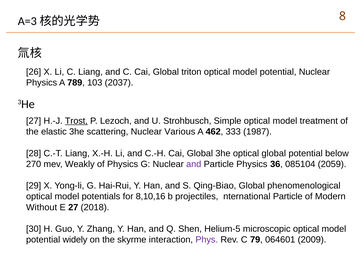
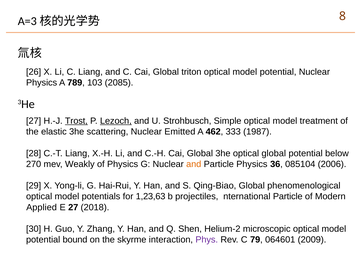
2037: 2037 -> 2085
Lezoch underline: none -> present
Various: Various -> Emitted
and at (194, 165) colour: purple -> orange
2059: 2059 -> 2006
8,10,16: 8,10,16 -> 1,23,63
Without: Without -> Applied
Helium-5: Helium-5 -> Helium-2
widely: widely -> bound
